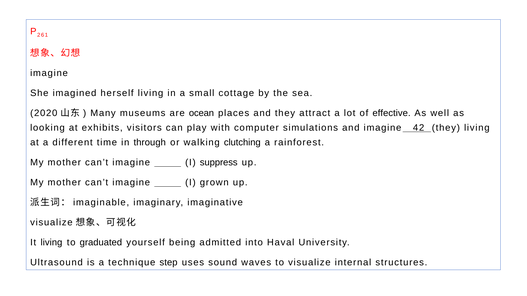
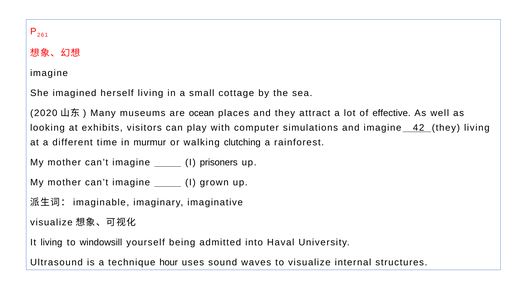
through: through -> murmur
suppress: suppress -> prisoners
graduated: graduated -> windowsill
step: step -> hour
